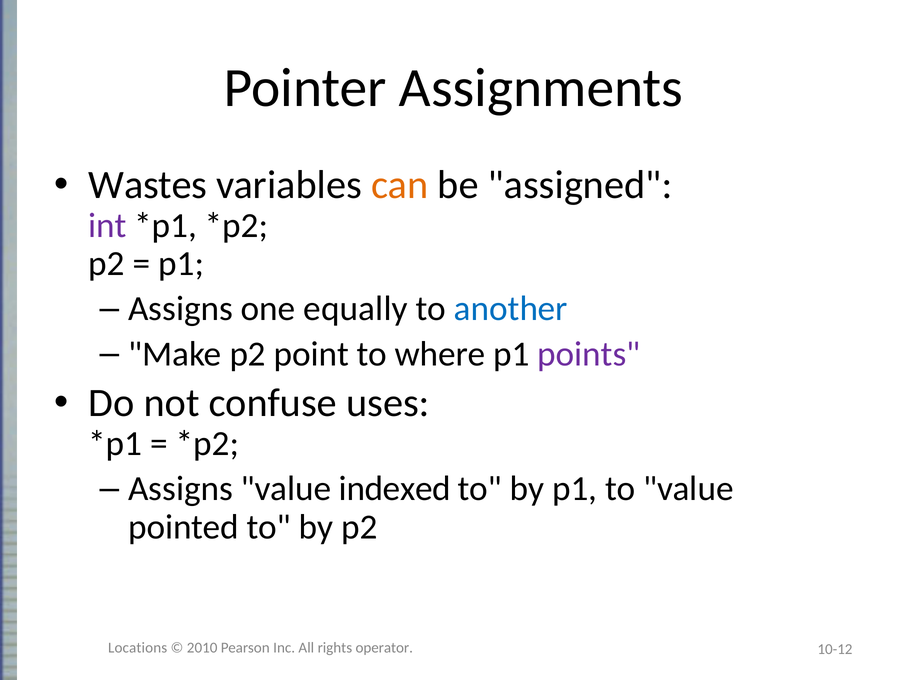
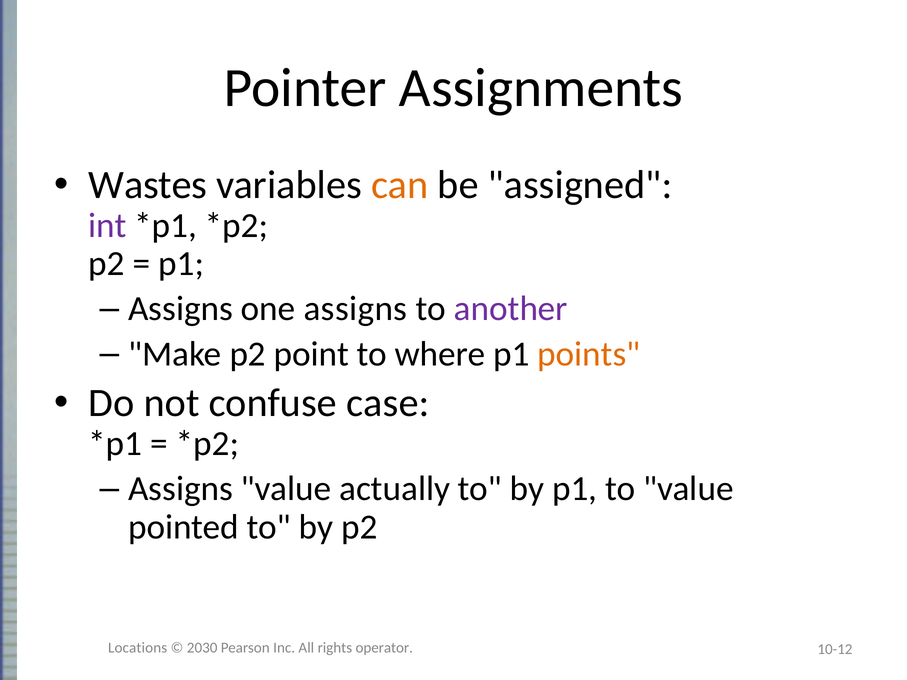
one equally: equally -> assigns
another colour: blue -> purple
points colour: purple -> orange
uses: uses -> case
indexed: indexed -> actually
2010: 2010 -> 2030
